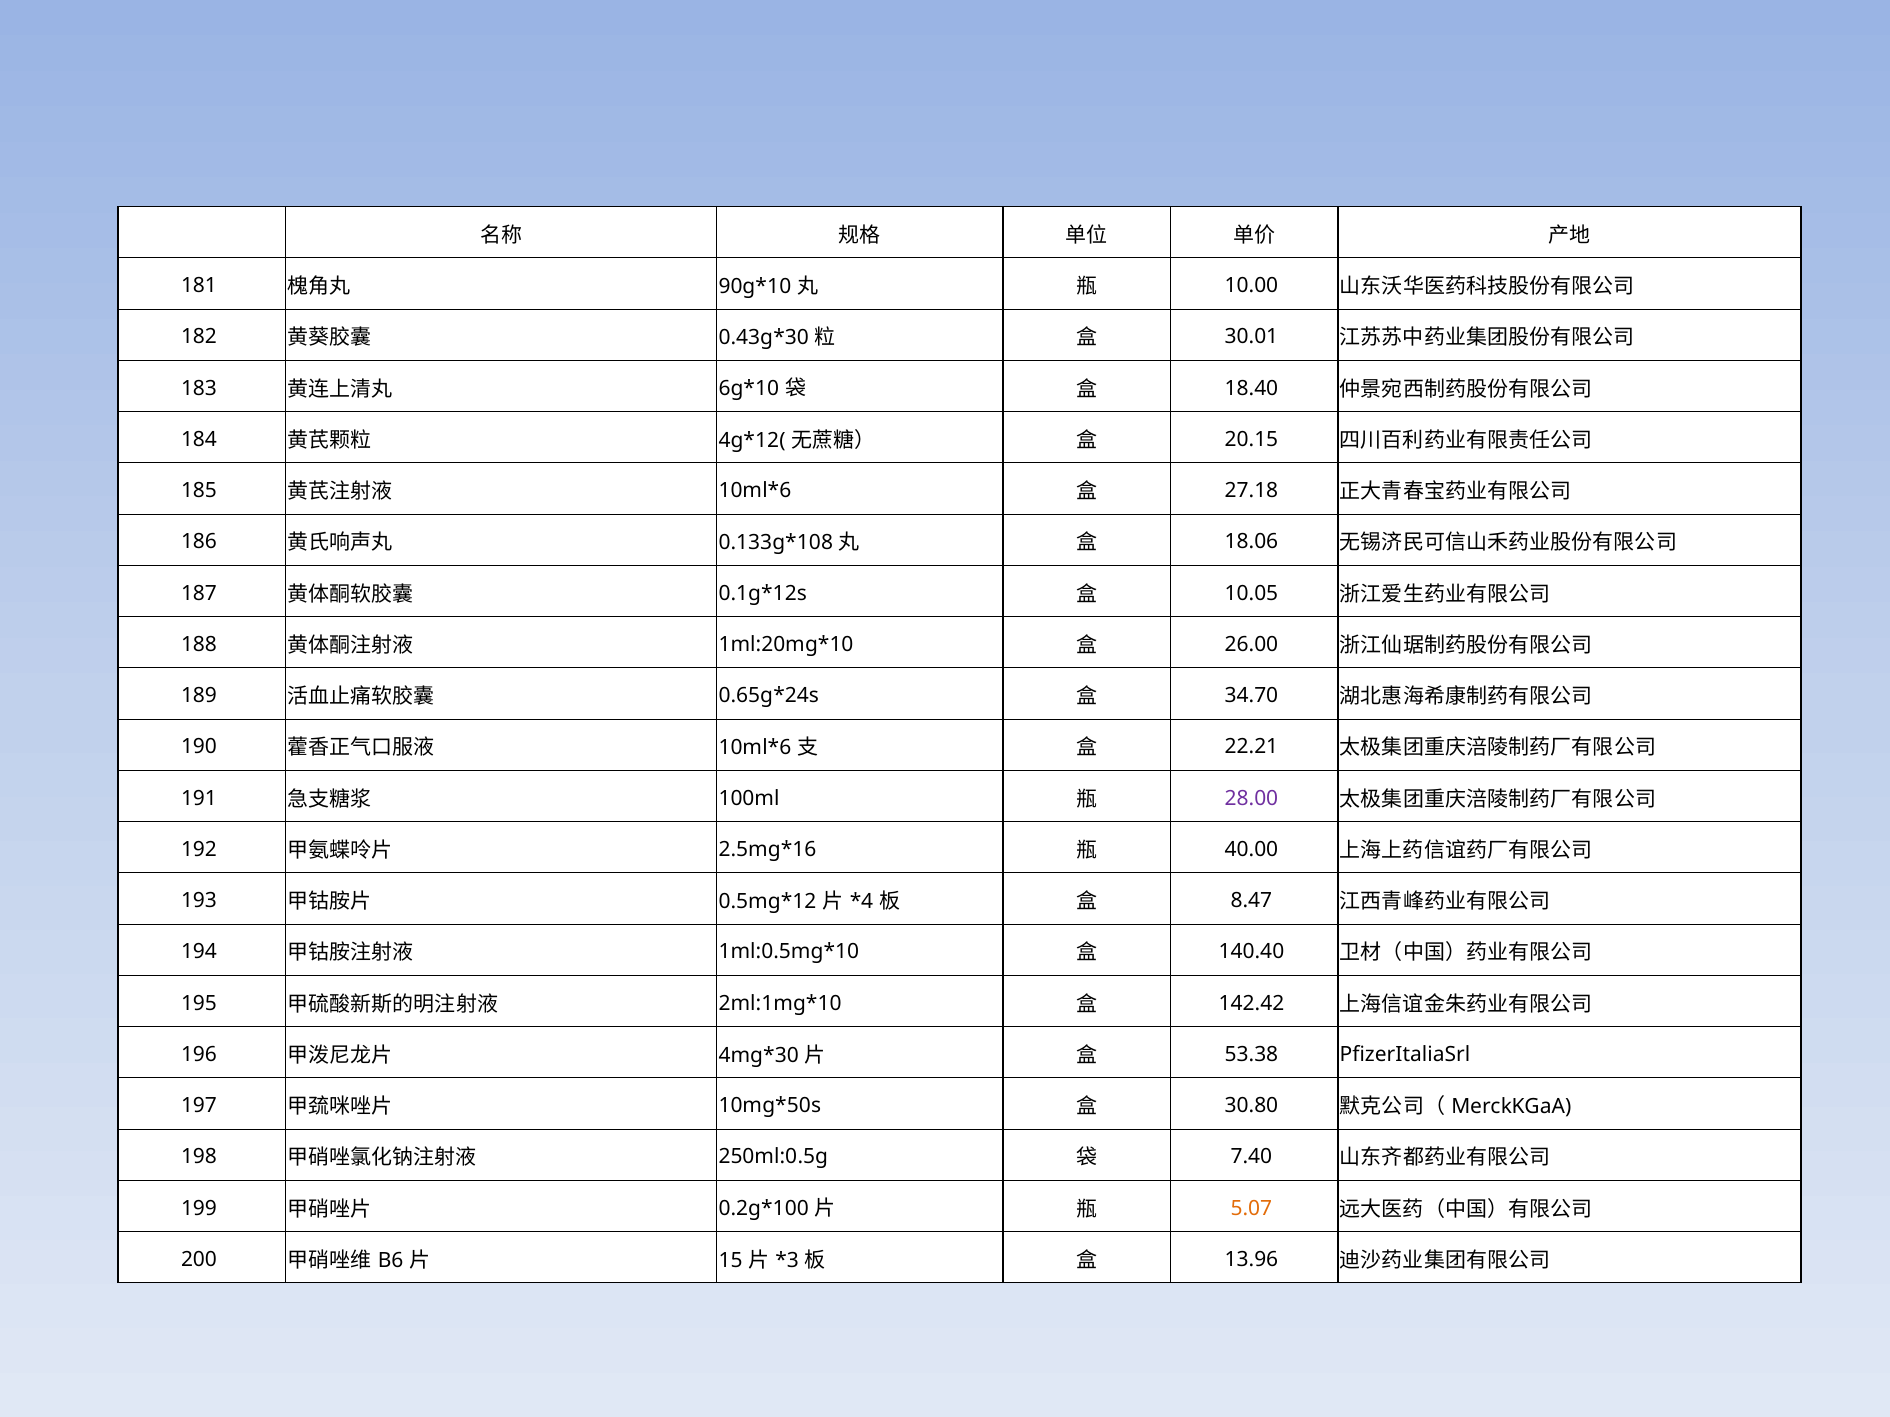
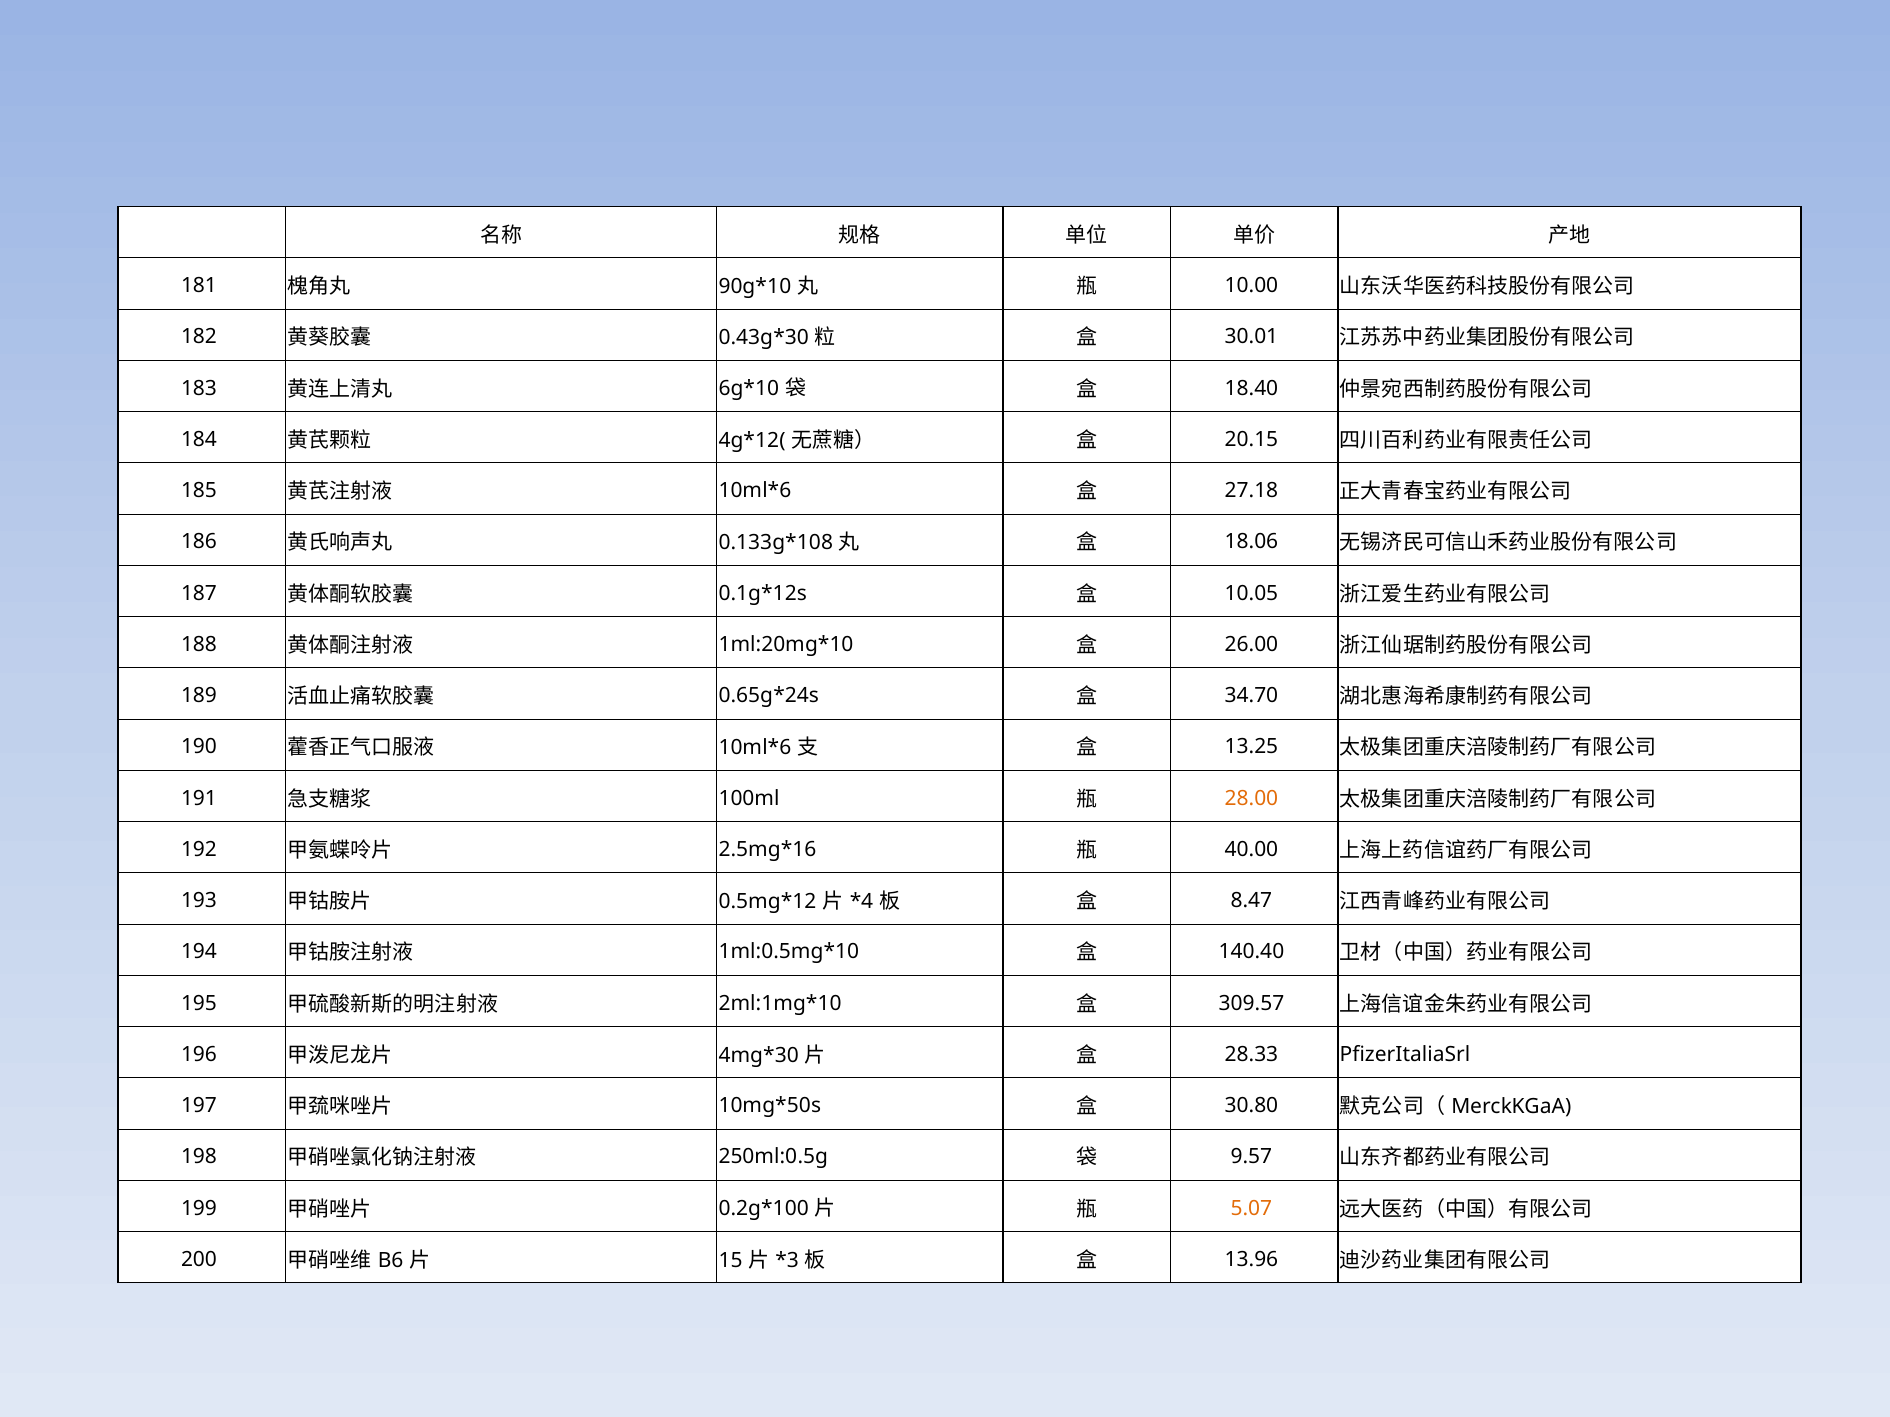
22.21: 22.21 -> 13.25
28.00 colour: purple -> orange
142.42: 142.42 -> 309.57
53.38: 53.38 -> 28.33
7.40: 7.40 -> 9.57
